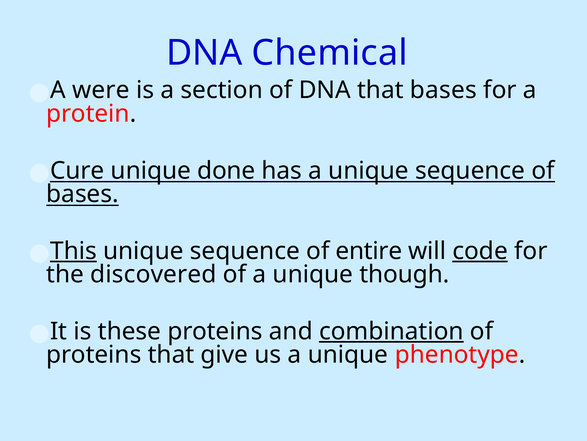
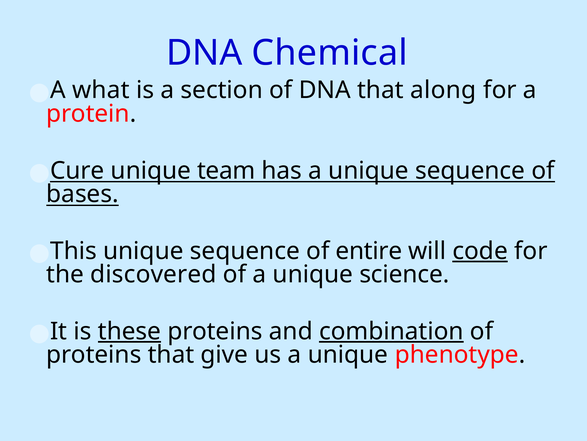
were: were -> what
that bases: bases -> along
done: done -> team
This underline: present -> none
though: though -> science
these underline: none -> present
